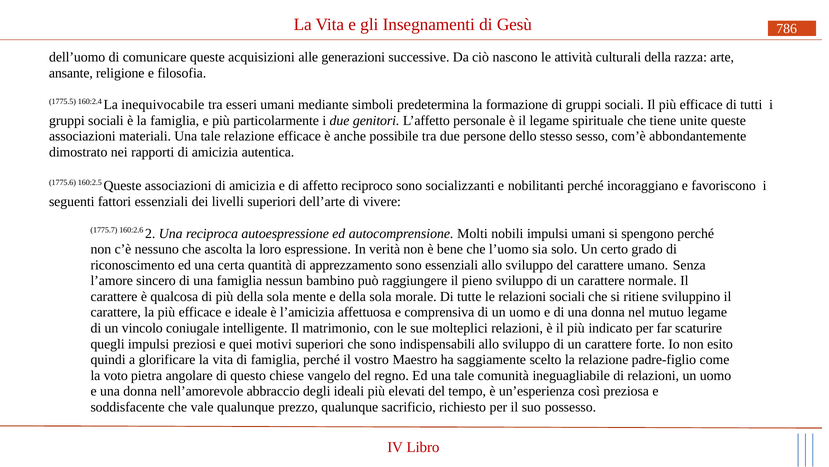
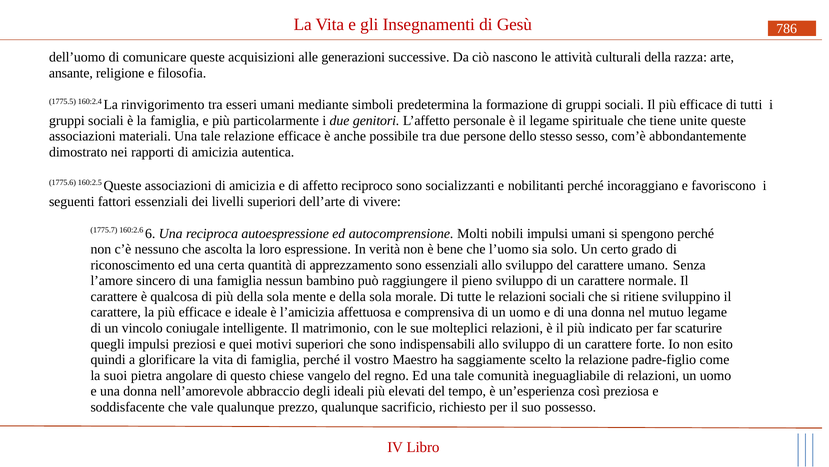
inequivocabile: inequivocabile -> rinvigorimento
2: 2 -> 6
voto: voto -> suoi
